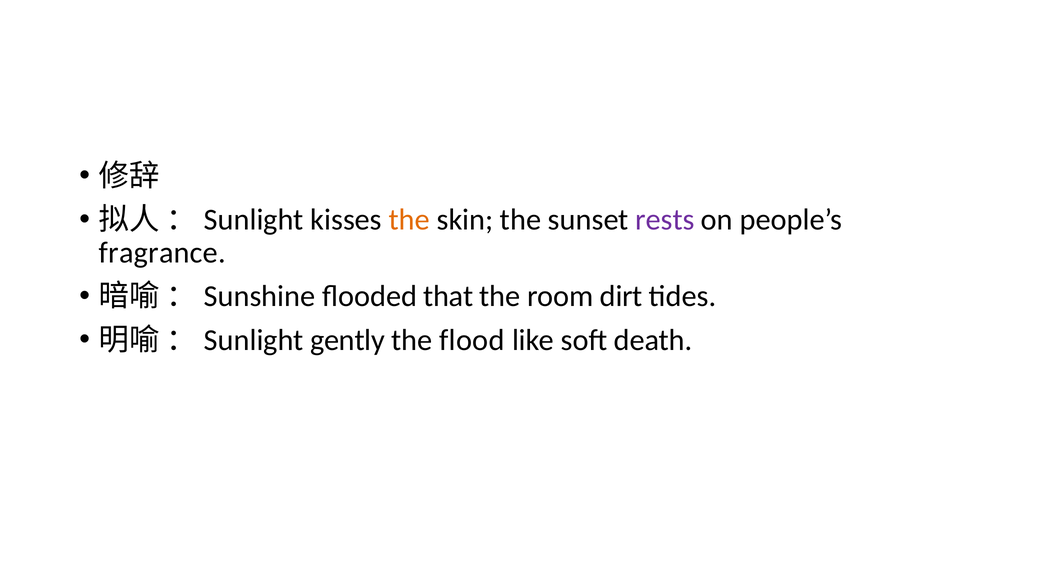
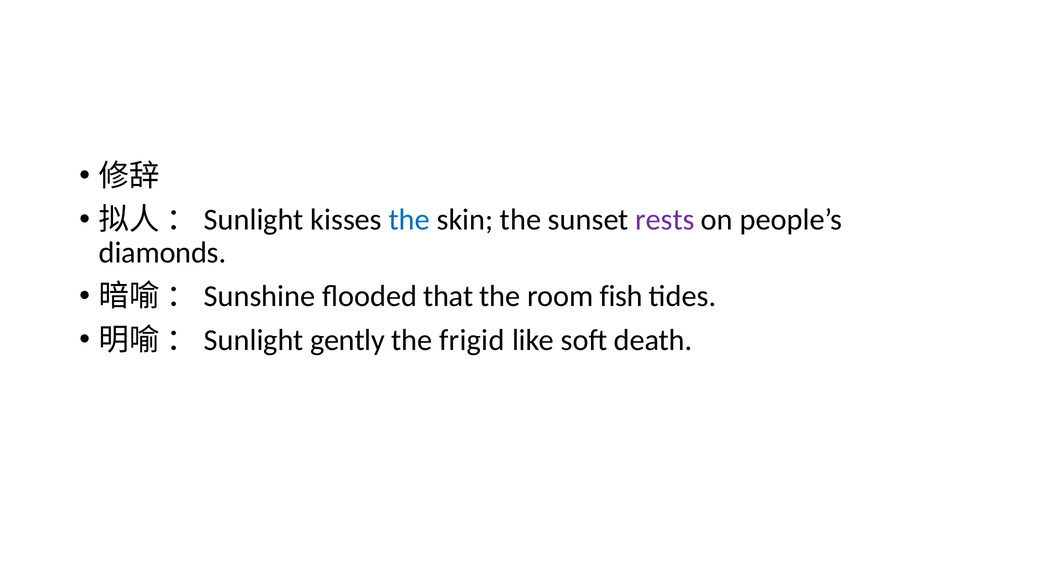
the at (409, 220) colour: orange -> blue
fragrance: fragrance -> diamonds
dirt: dirt -> fish
flood: flood -> frigid
